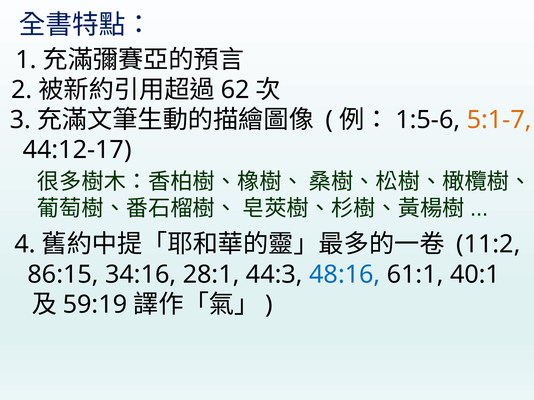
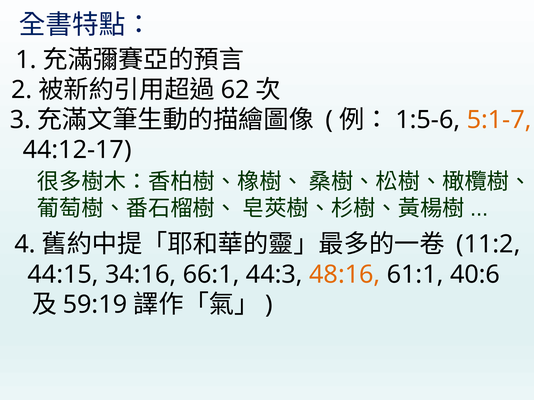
86:15: 86:15 -> 44:15
28:1: 28:1 -> 66:1
48:16 colour: blue -> orange
40:1: 40:1 -> 40:6
